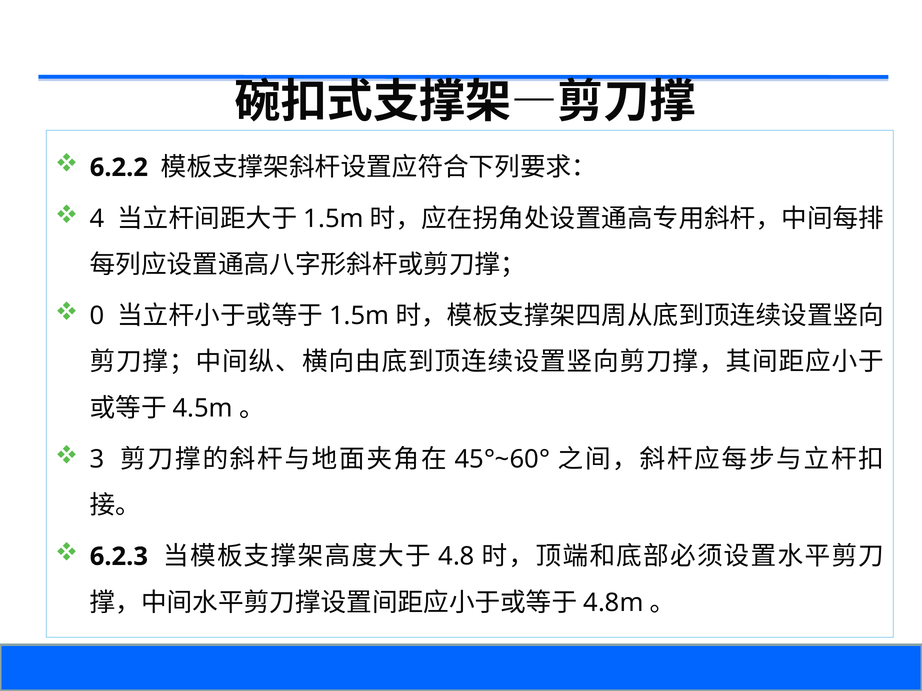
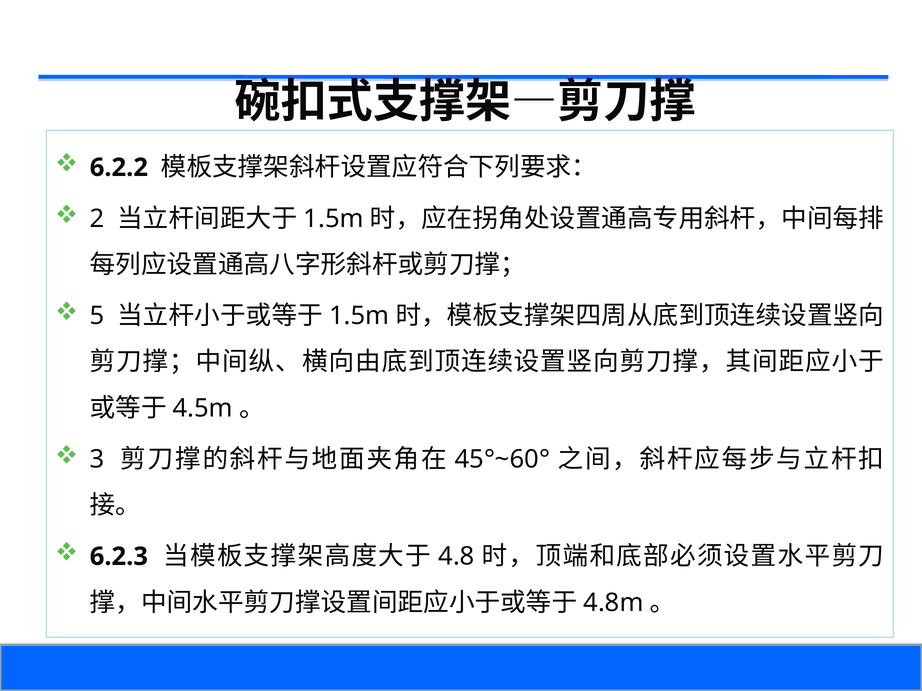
4: 4 -> 2
0: 0 -> 5
